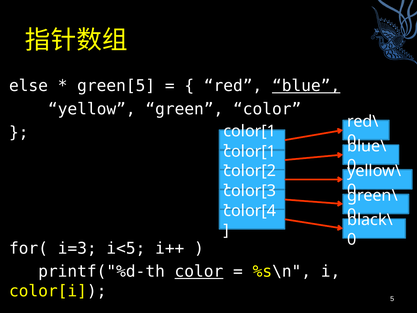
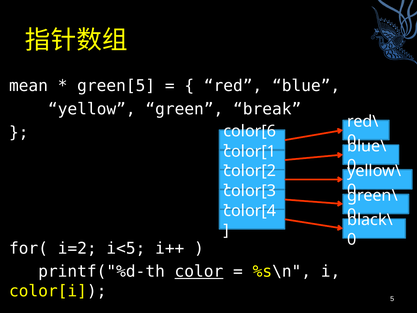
else: else -> mean
blue underline: present -> none
green color: color -> break
color[1: color[1 -> color[6
i=3: i=3 -> i=2
